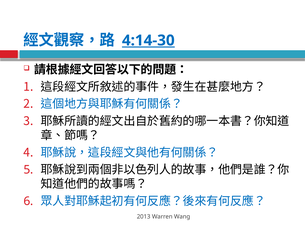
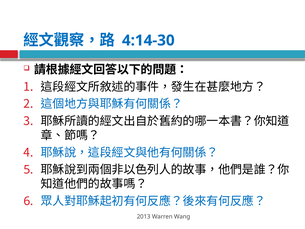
4:14-30 underline: present -> none
